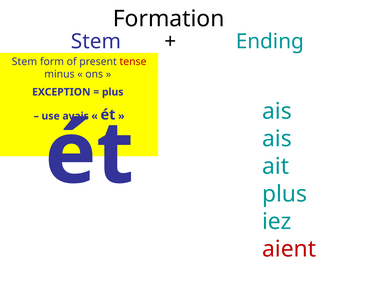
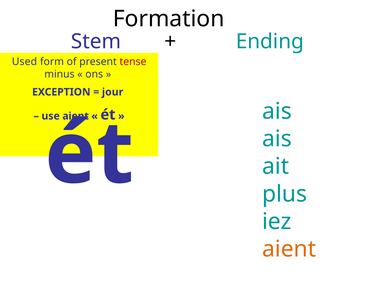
Stem at (24, 62): Stem -> Used
plus at (113, 92): plus -> jour
use avais: avais -> aient
aient at (289, 248) colour: red -> orange
